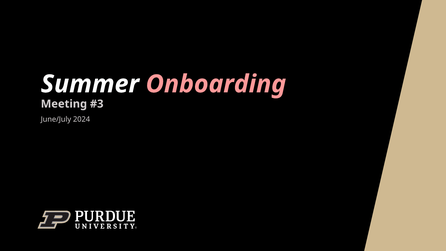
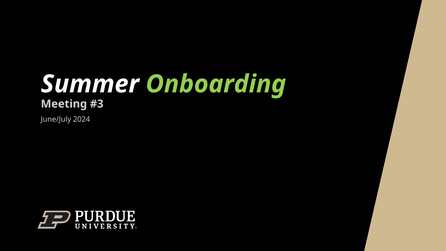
Onboarding colour: pink -> light green
